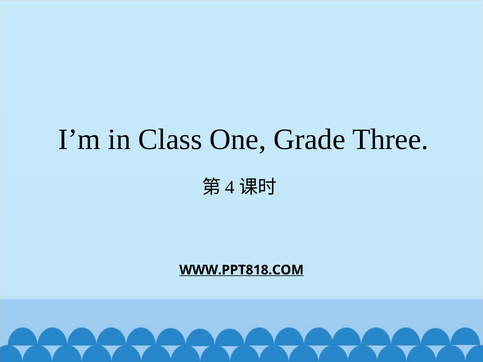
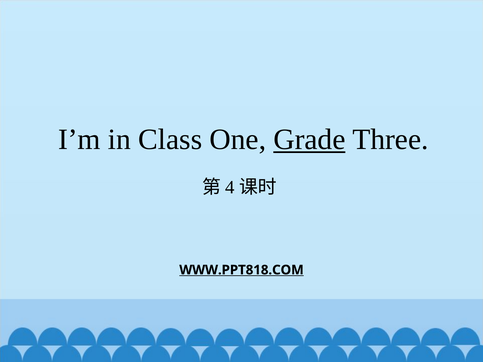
Grade underline: none -> present
